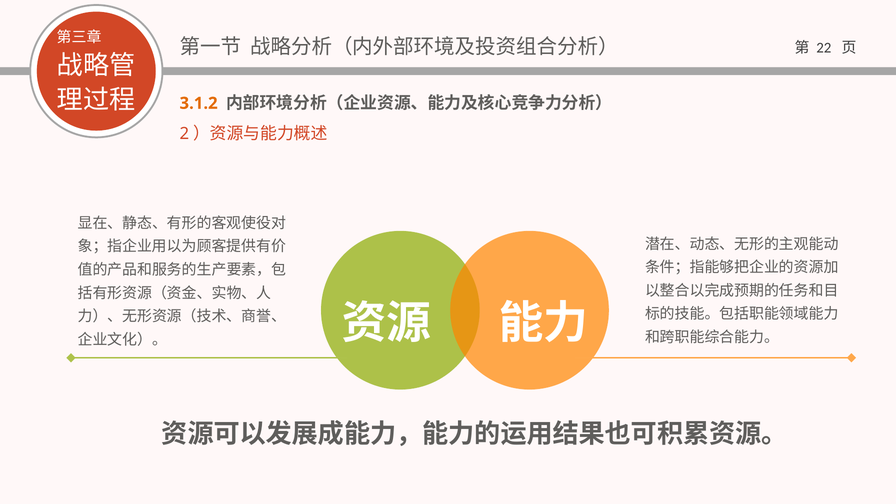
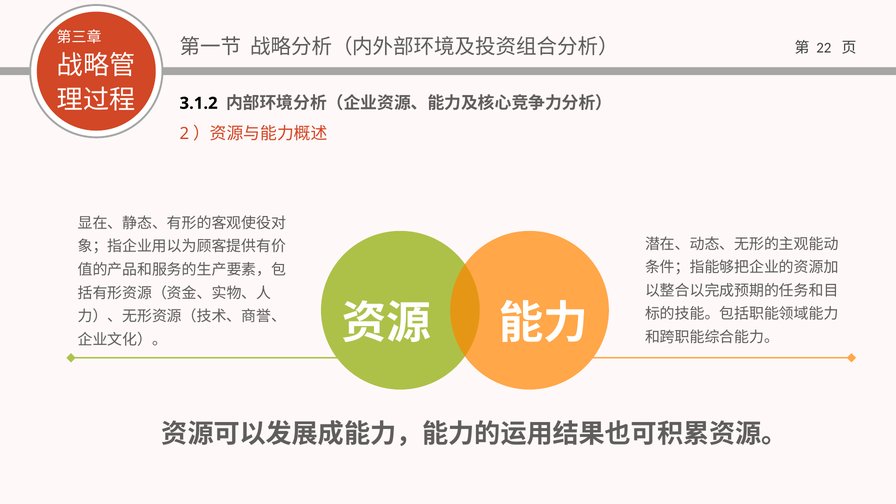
3.1.2 colour: orange -> black
